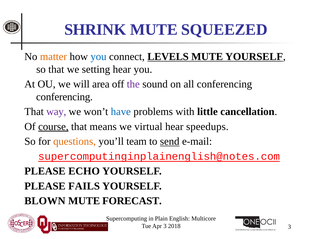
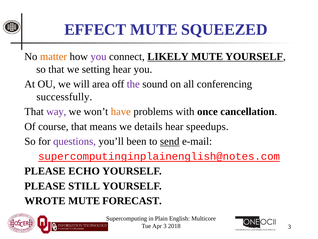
SHRINK: SHRINK -> EFFECT
you at (98, 56) colour: blue -> purple
LEVELS: LEVELS -> LIKELY
conferencing at (64, 97): conferencing -> successfully
have colour: blue -> orange
little: little -> once
course underline: present -> none
virtual: virtual -> details
questions colour: orange -> purple
team: team -> been
FAILS: FAILS -> STILL
BLOWN: BLOWN -> WROTE
